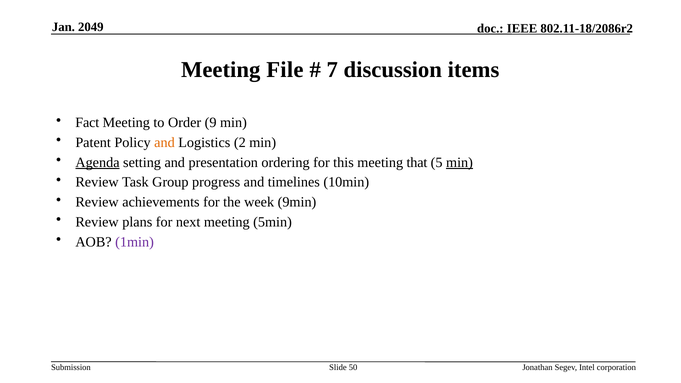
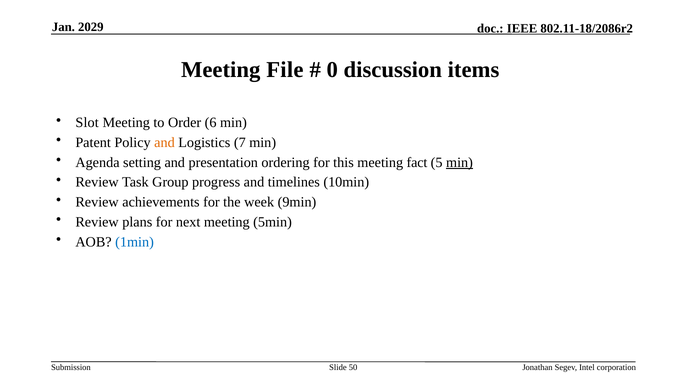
2049: 2049 -> 2029
7: 7 -> 0
Fact: Fact -> Slot
9: 9 -> 6
2: 2 -> 7
Agenda underline: present -> none
that: that -> fact
1min colour: purple -> blue
